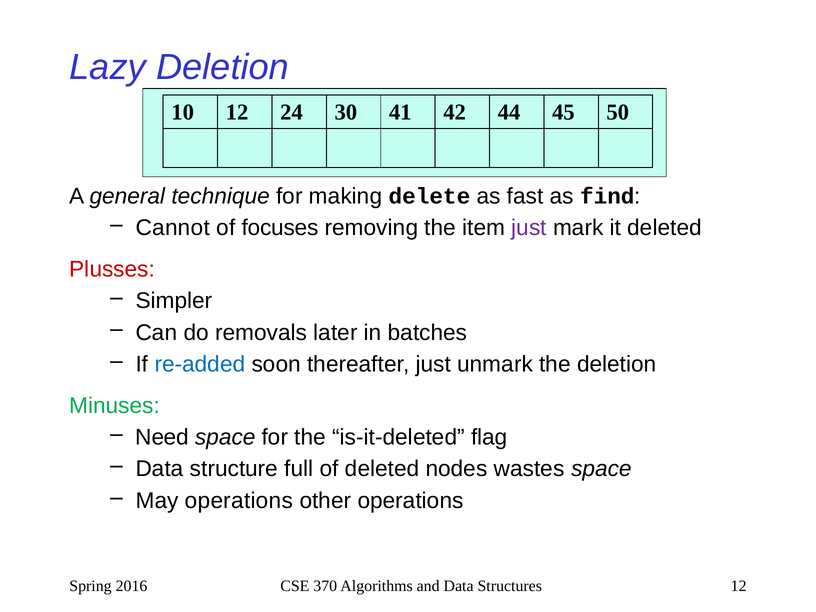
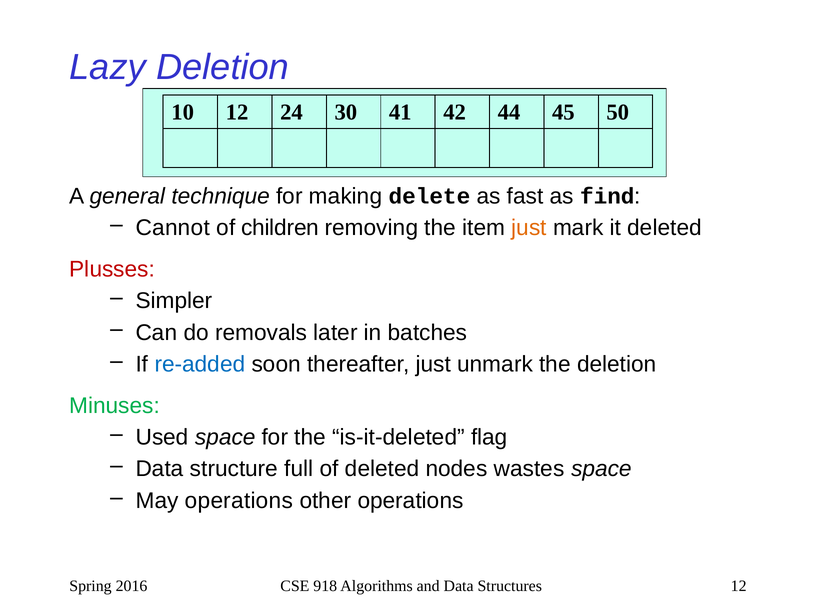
focuses: focuses -> children
just at (529, 228) colour: purple -> orange
Need: Need -> Used
370: 370 -> 918
